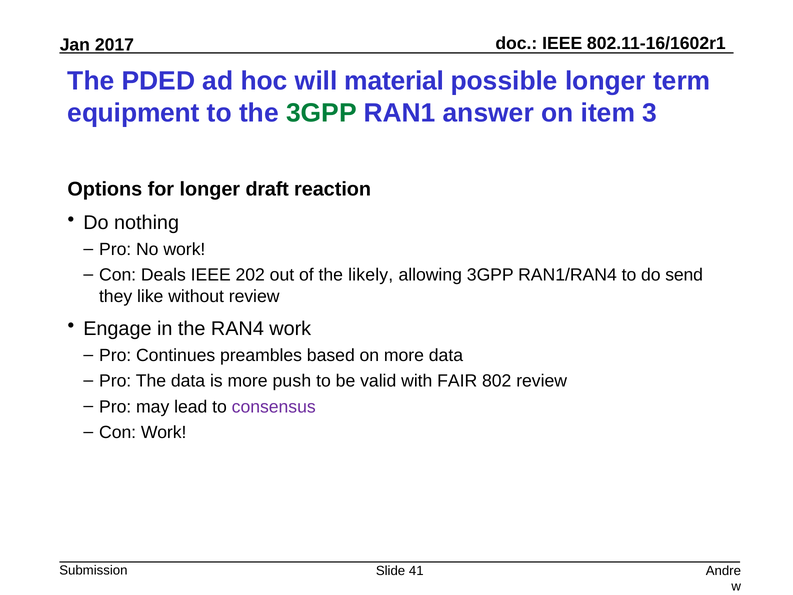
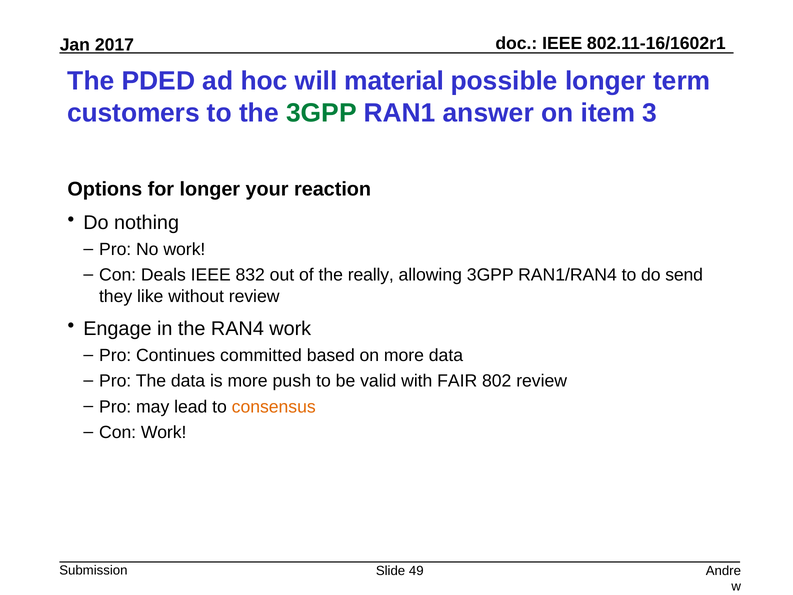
equipment: equipment -> customers
draft: draft -> your
202: 202 -> 832
likely: likely -> really
preambles: preambles -> committed
consensus colour: purple -> orange
41: 41 -> 49
